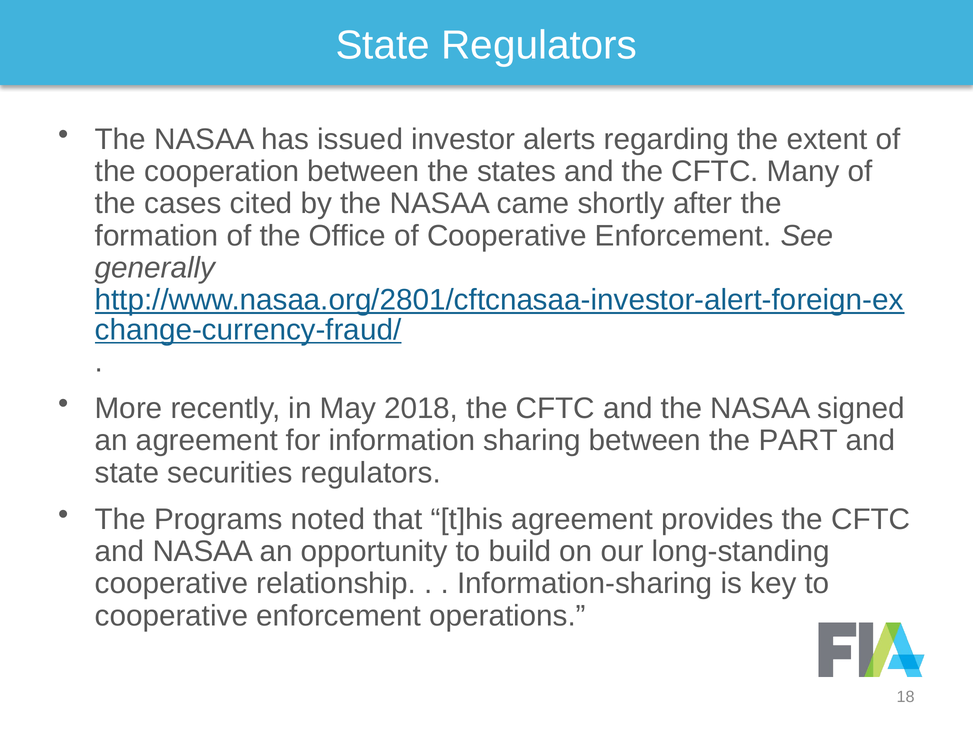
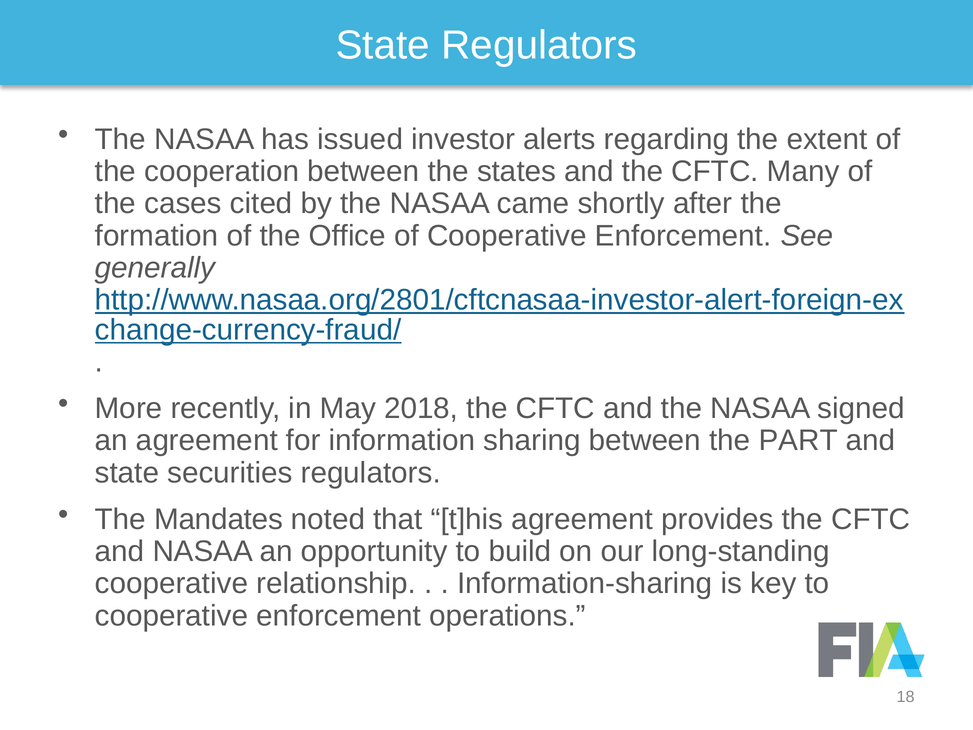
Programs: Programs -> Mandates
